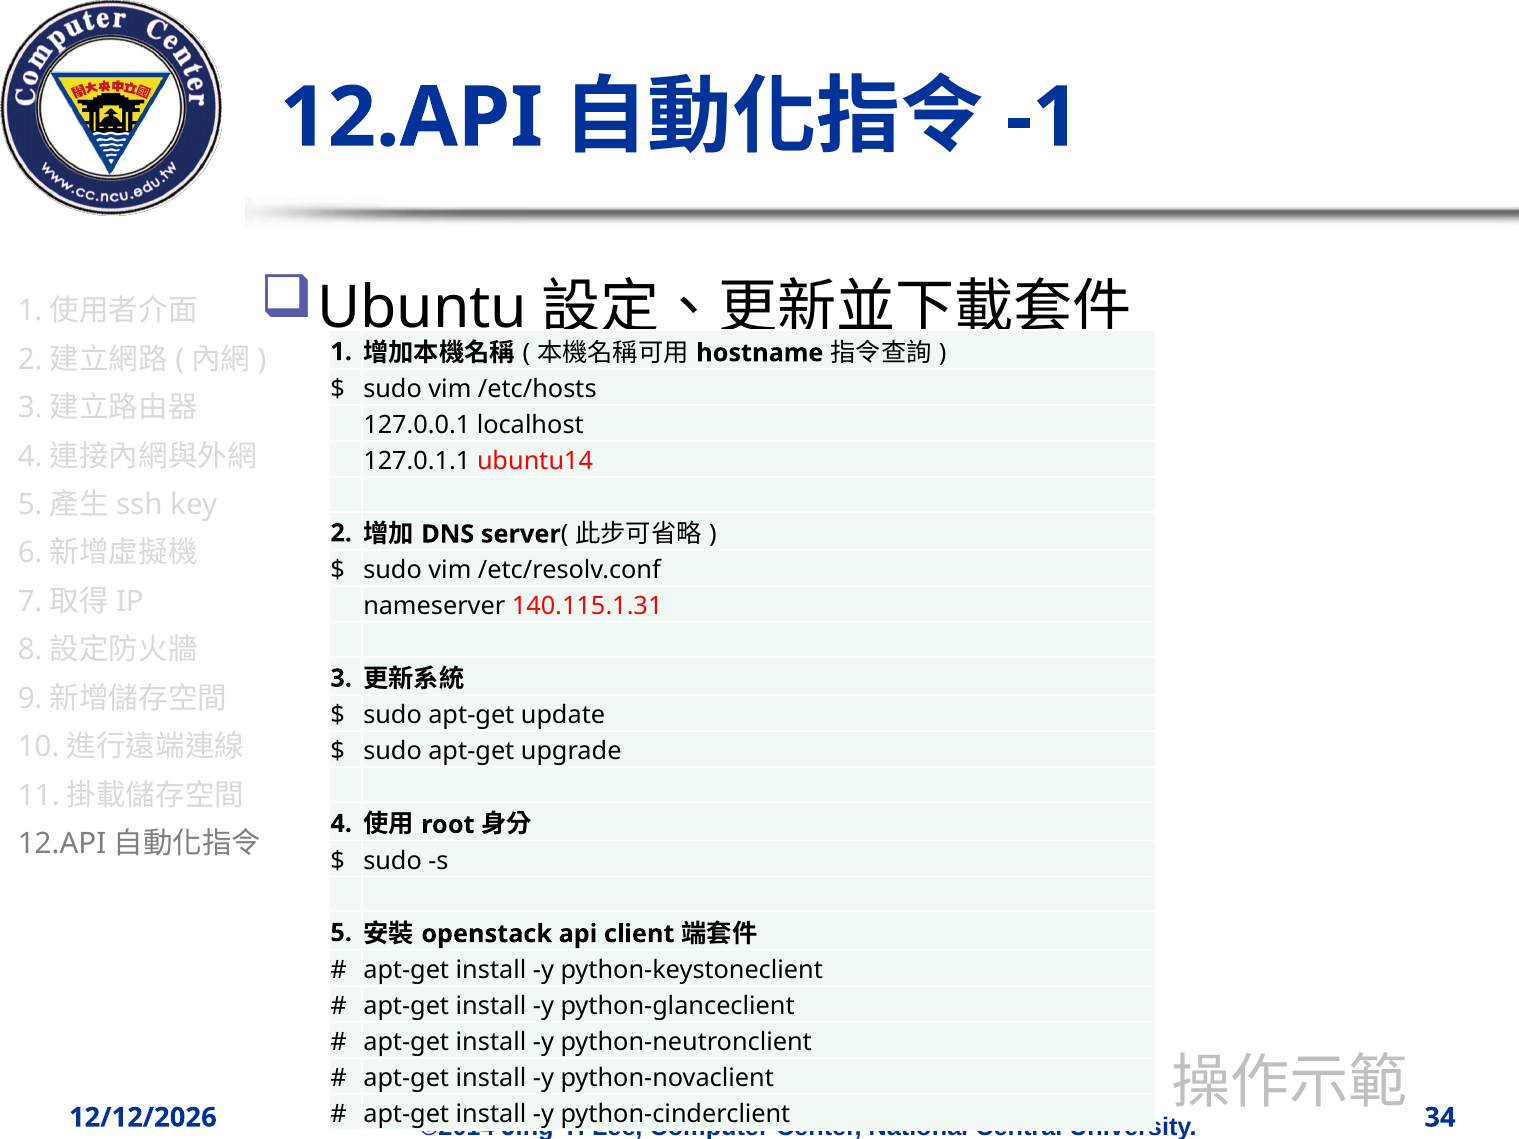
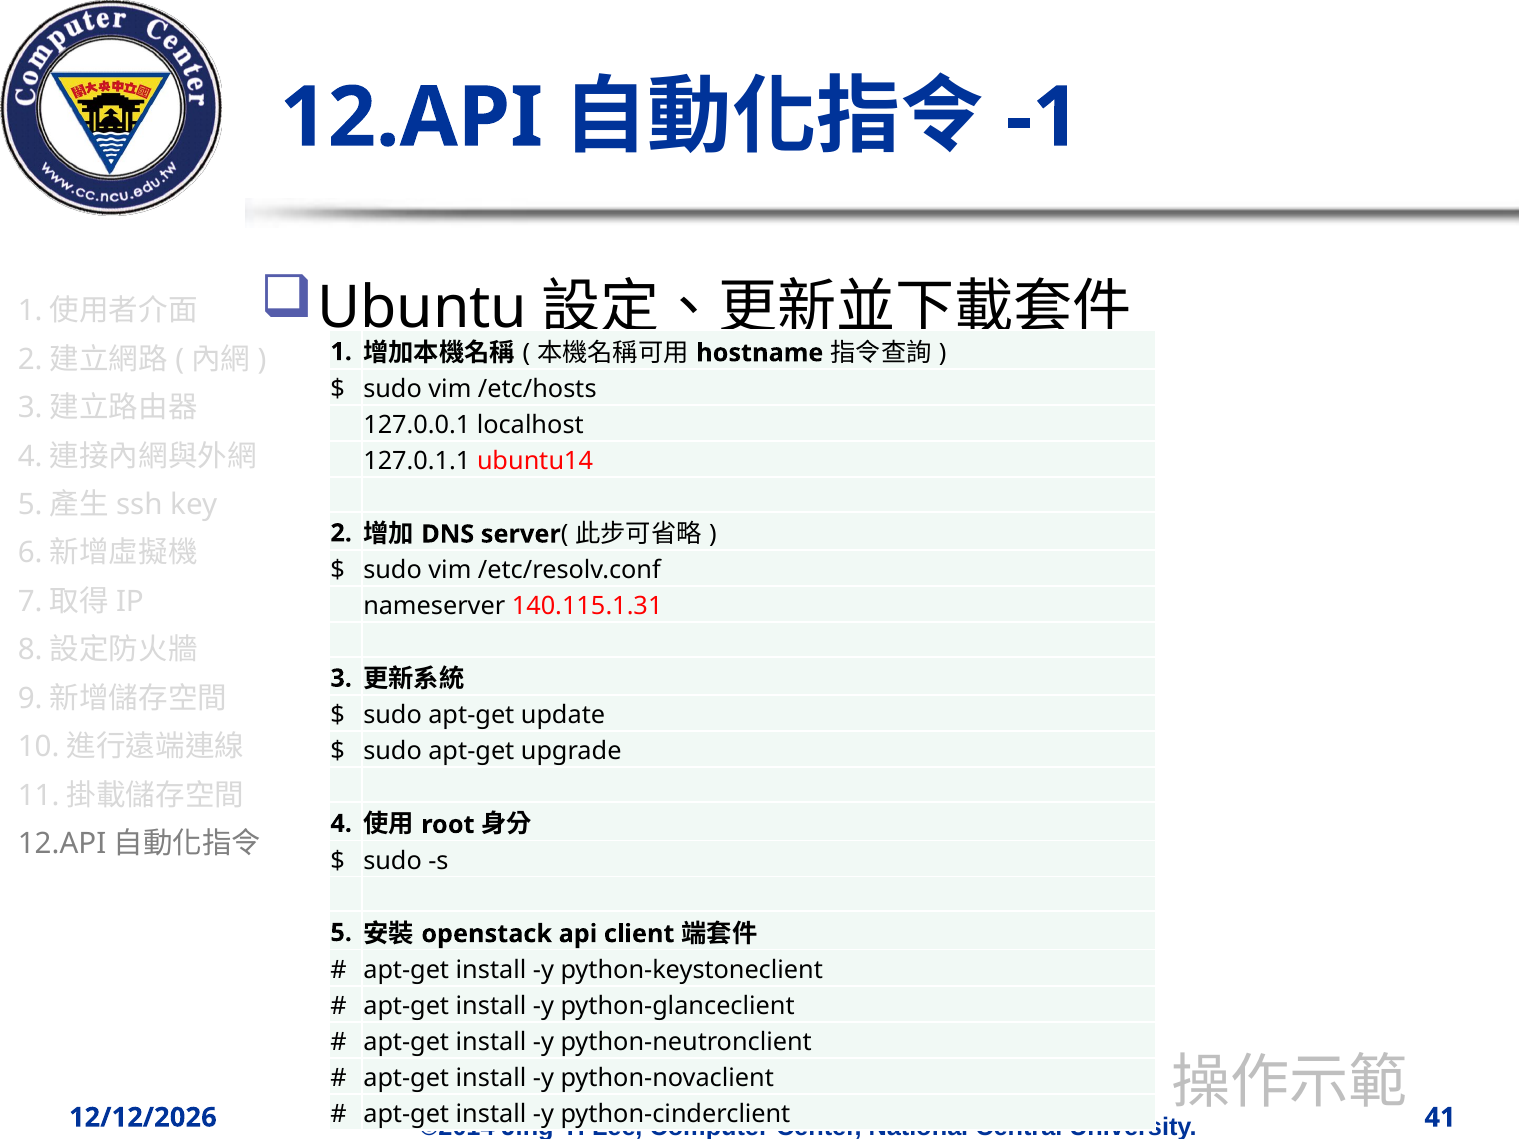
34: 34 -> 41
